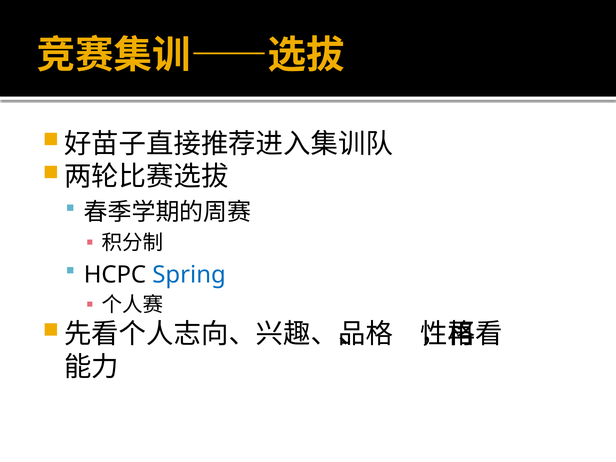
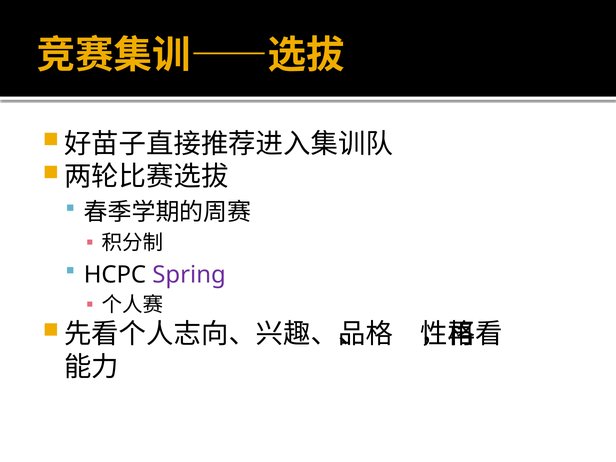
Spring colour: blue -> purple
